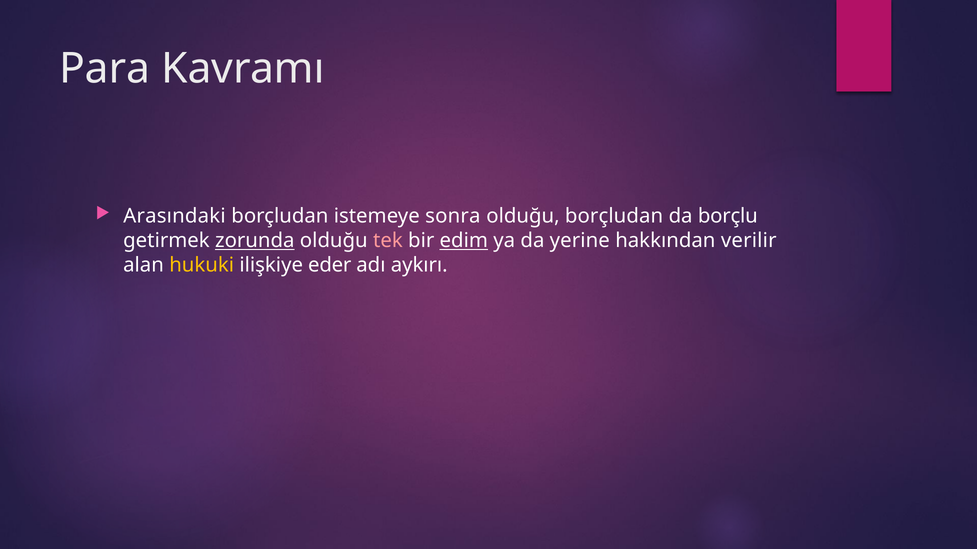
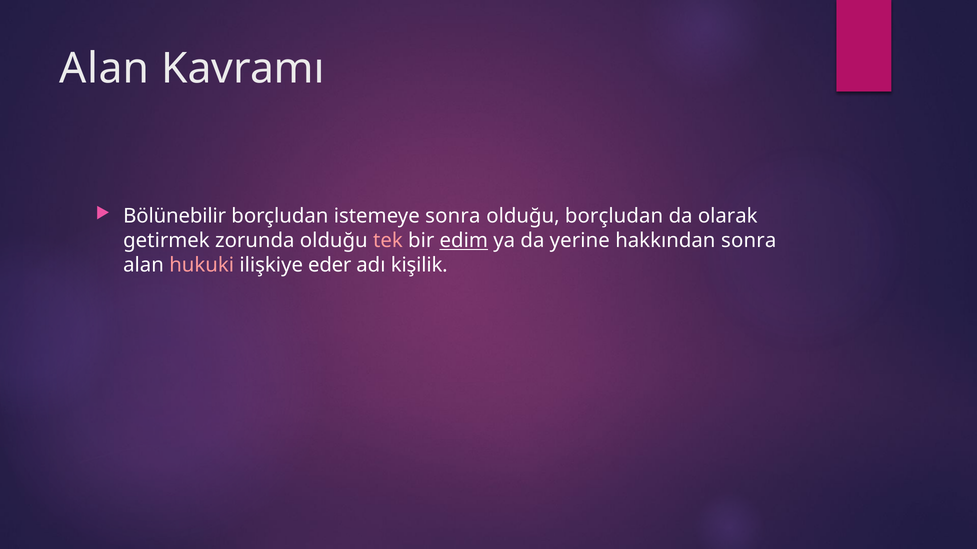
Para at (105, 69): Para -> Alan
Arasındaki: Arasındaki -> Bölünebilir
borçlu: borçlu -> olarak
zorunda underline: present -> none
hakkından verilir: verilir -> sonra
hukuki colour: yellow -> pink
aykırı: aykırı -> kişilik
